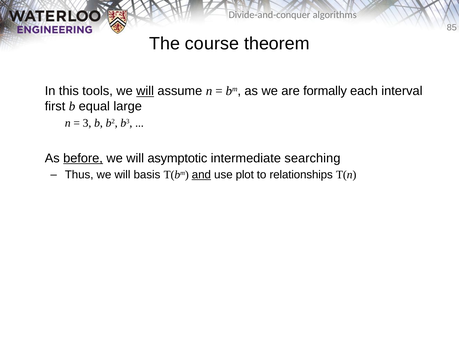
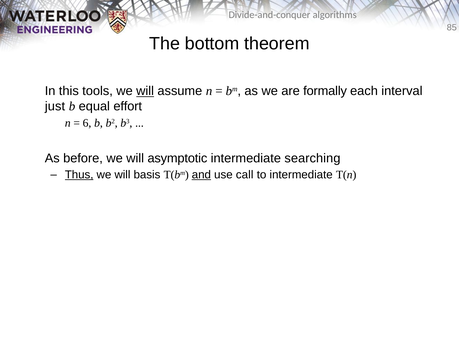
course: course -> bottom
first: first -> just
large: large -> effort
3: 3 -> 6
before underline: present -> none
Thus underline: none -> present
plot: plot -> call
to relationships: relationships -> intermediate
